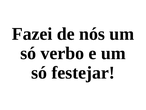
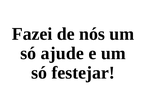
verbo: verbo -> ajude
